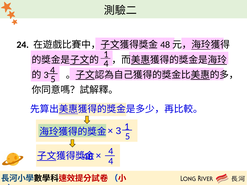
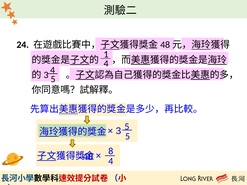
3 1: 1 -> 5
4 at (111, 151): 4 -> 8
